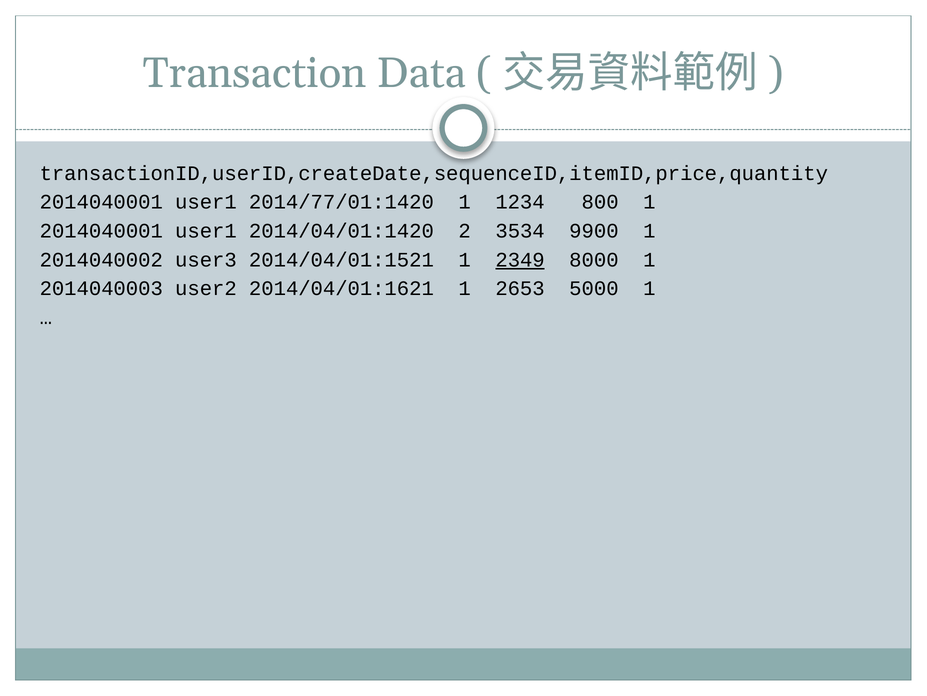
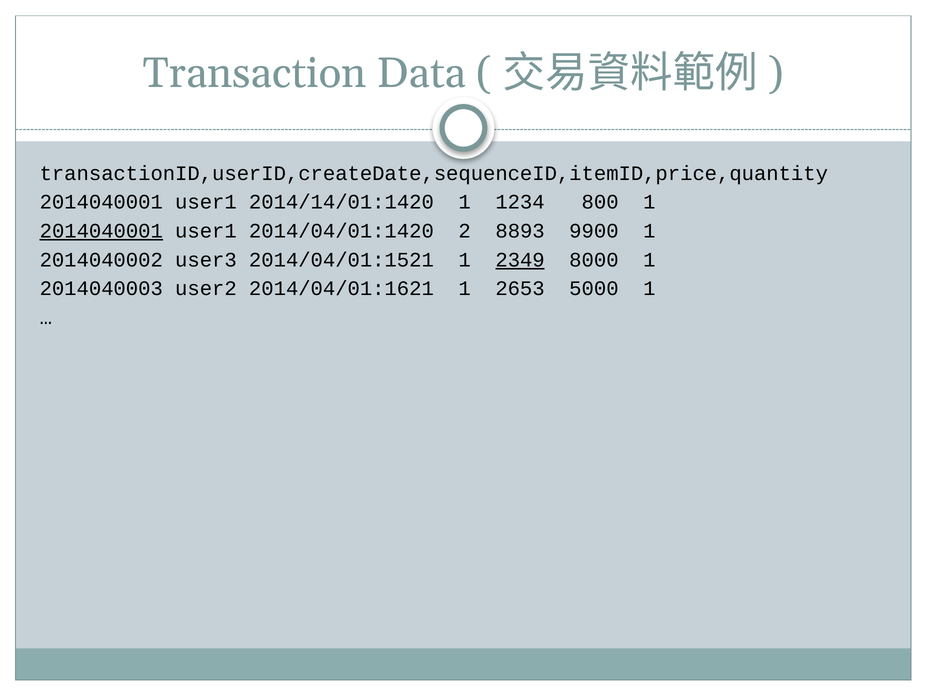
2014/77/01:1420: 2014/77/01:1420 -> 2014/14/01:1420
2014040001 at (101, 231) underline: none -> present
3534: 3534 -> 8893
